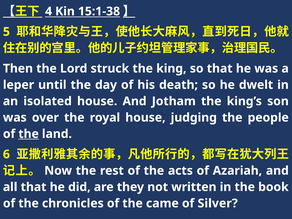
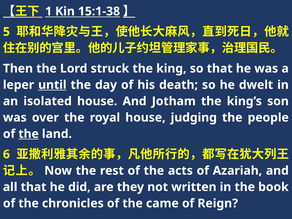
4: 4 -> 1
until underline: none -> present
Silver: Silver -> Reign
